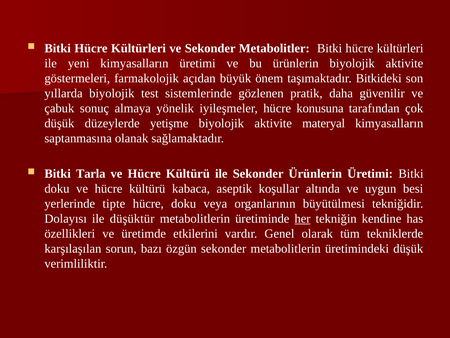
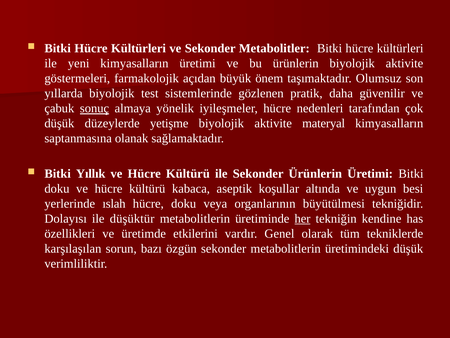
Bitkideki: Bitkideki -> Olumsuz
sonuç underline: none -> present
konusuna: konusuna -> nedenleri
Tarla: Tarla -> Yıllık
tipte: tipte -> ıslah
